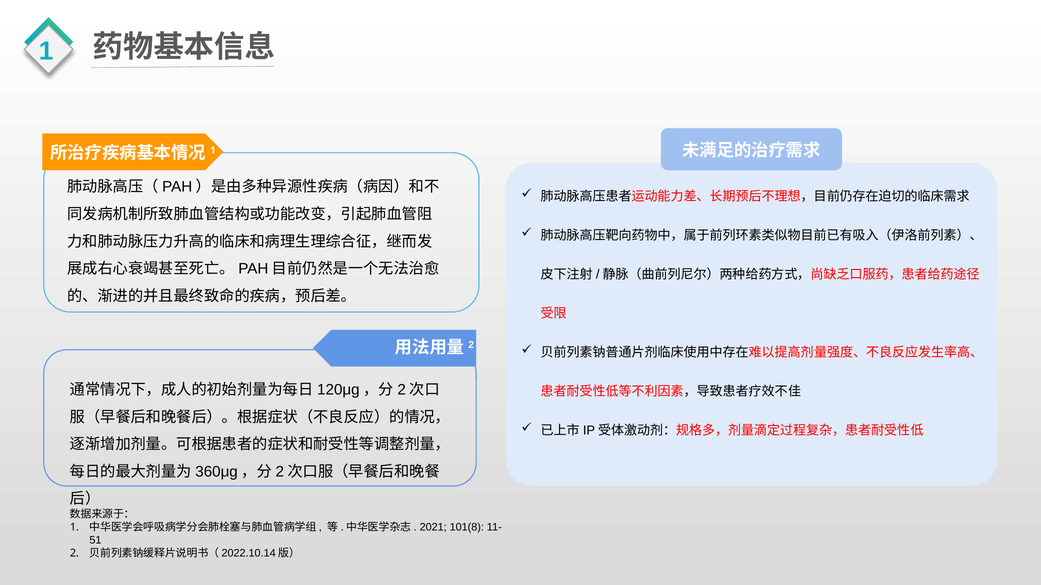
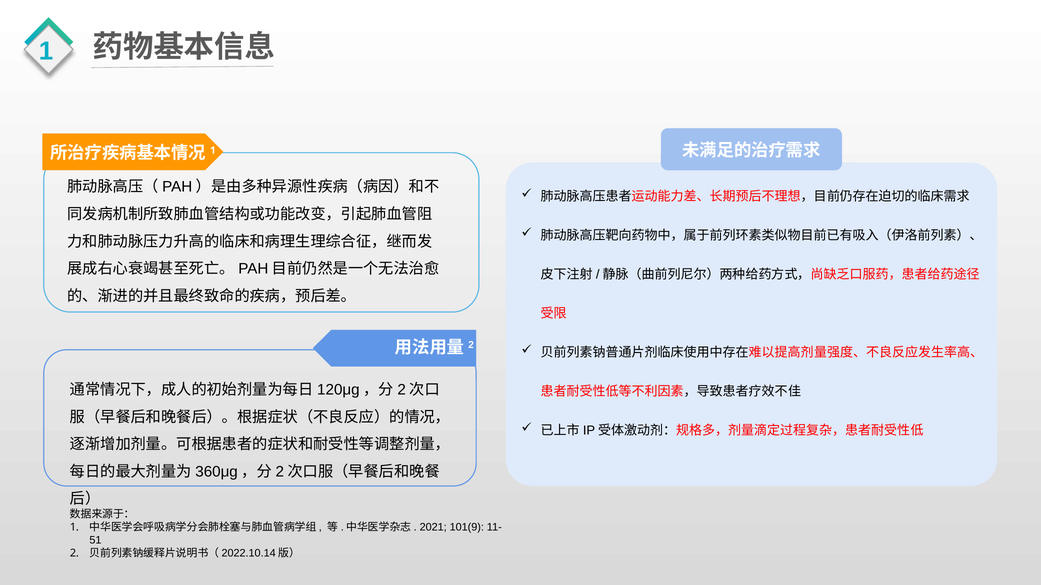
101(8: 101(8 -> 101(9
